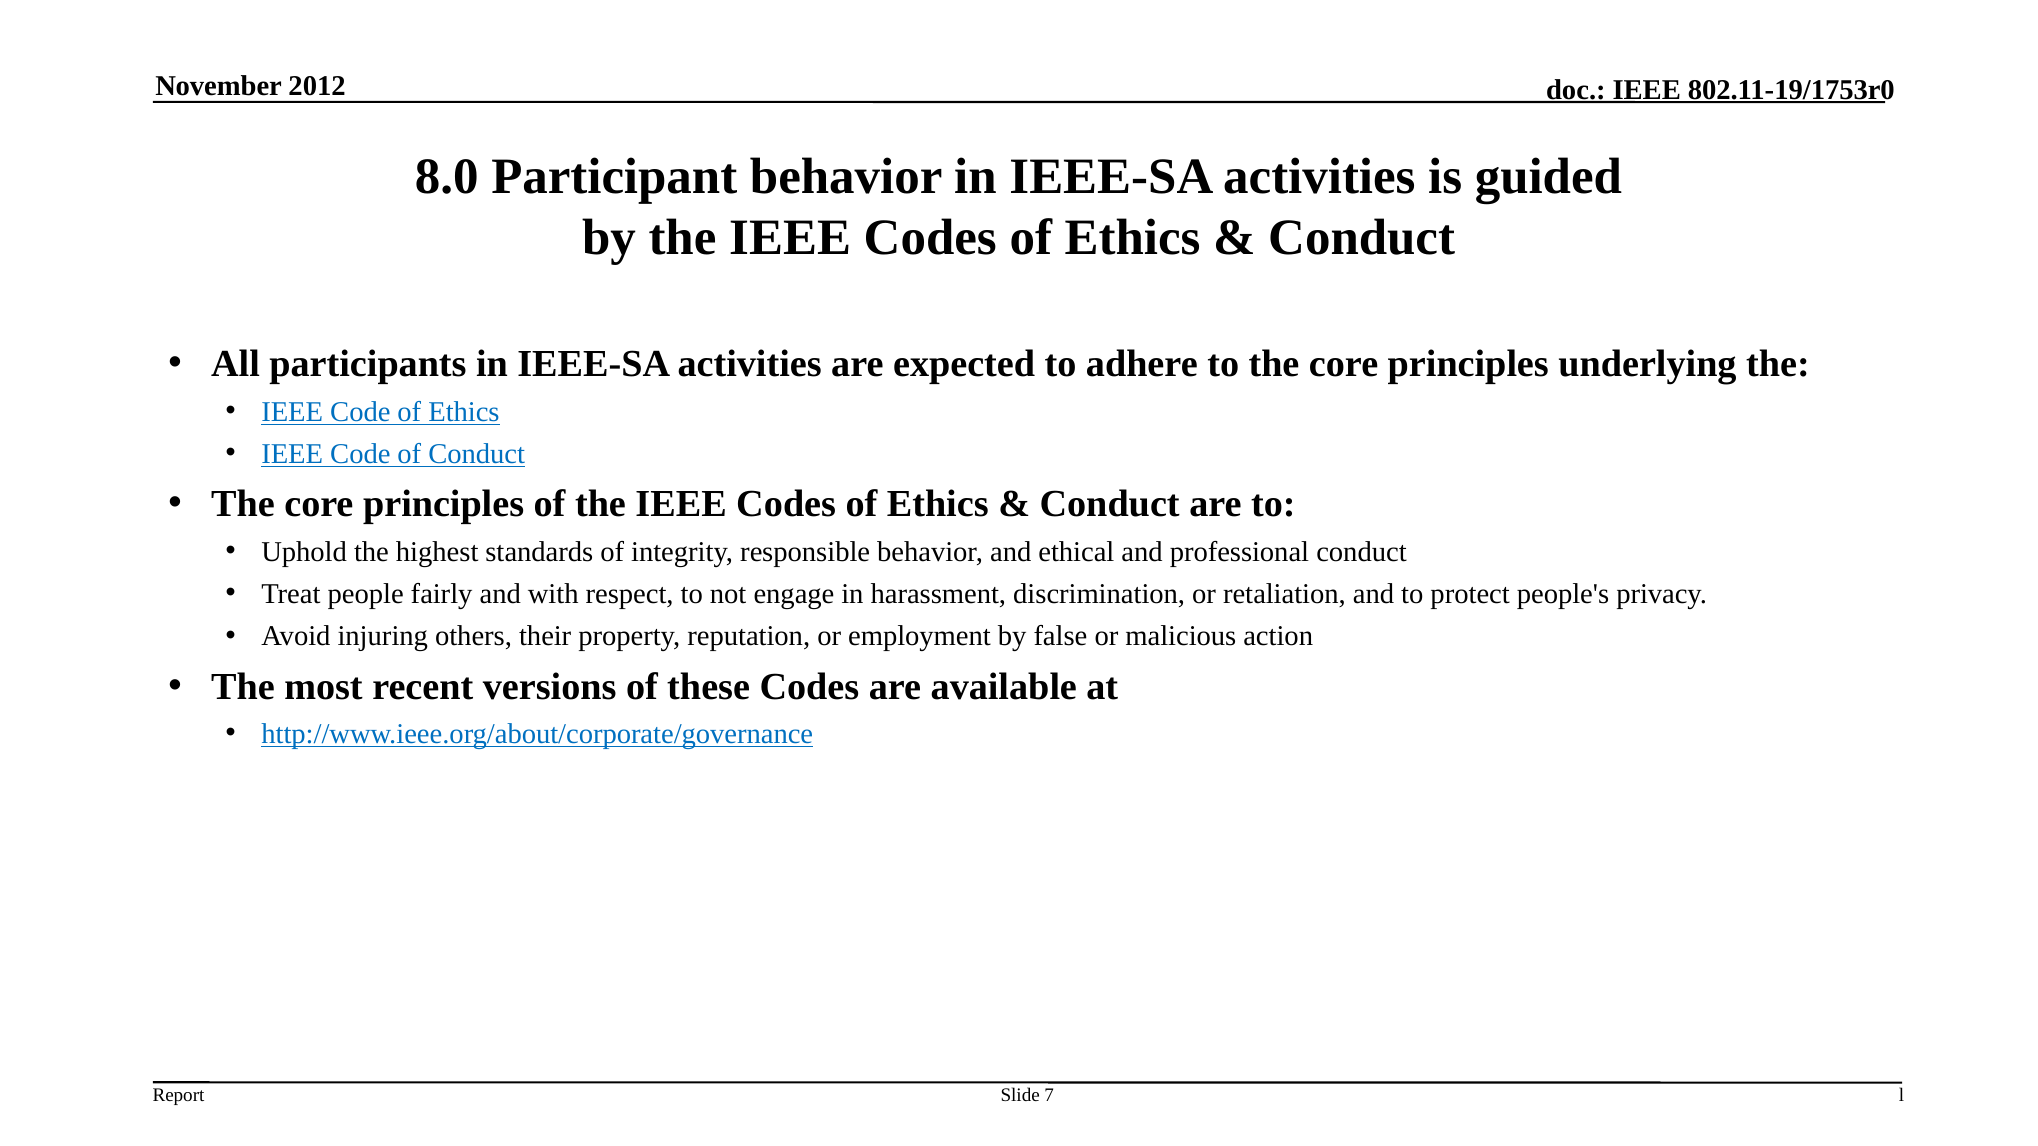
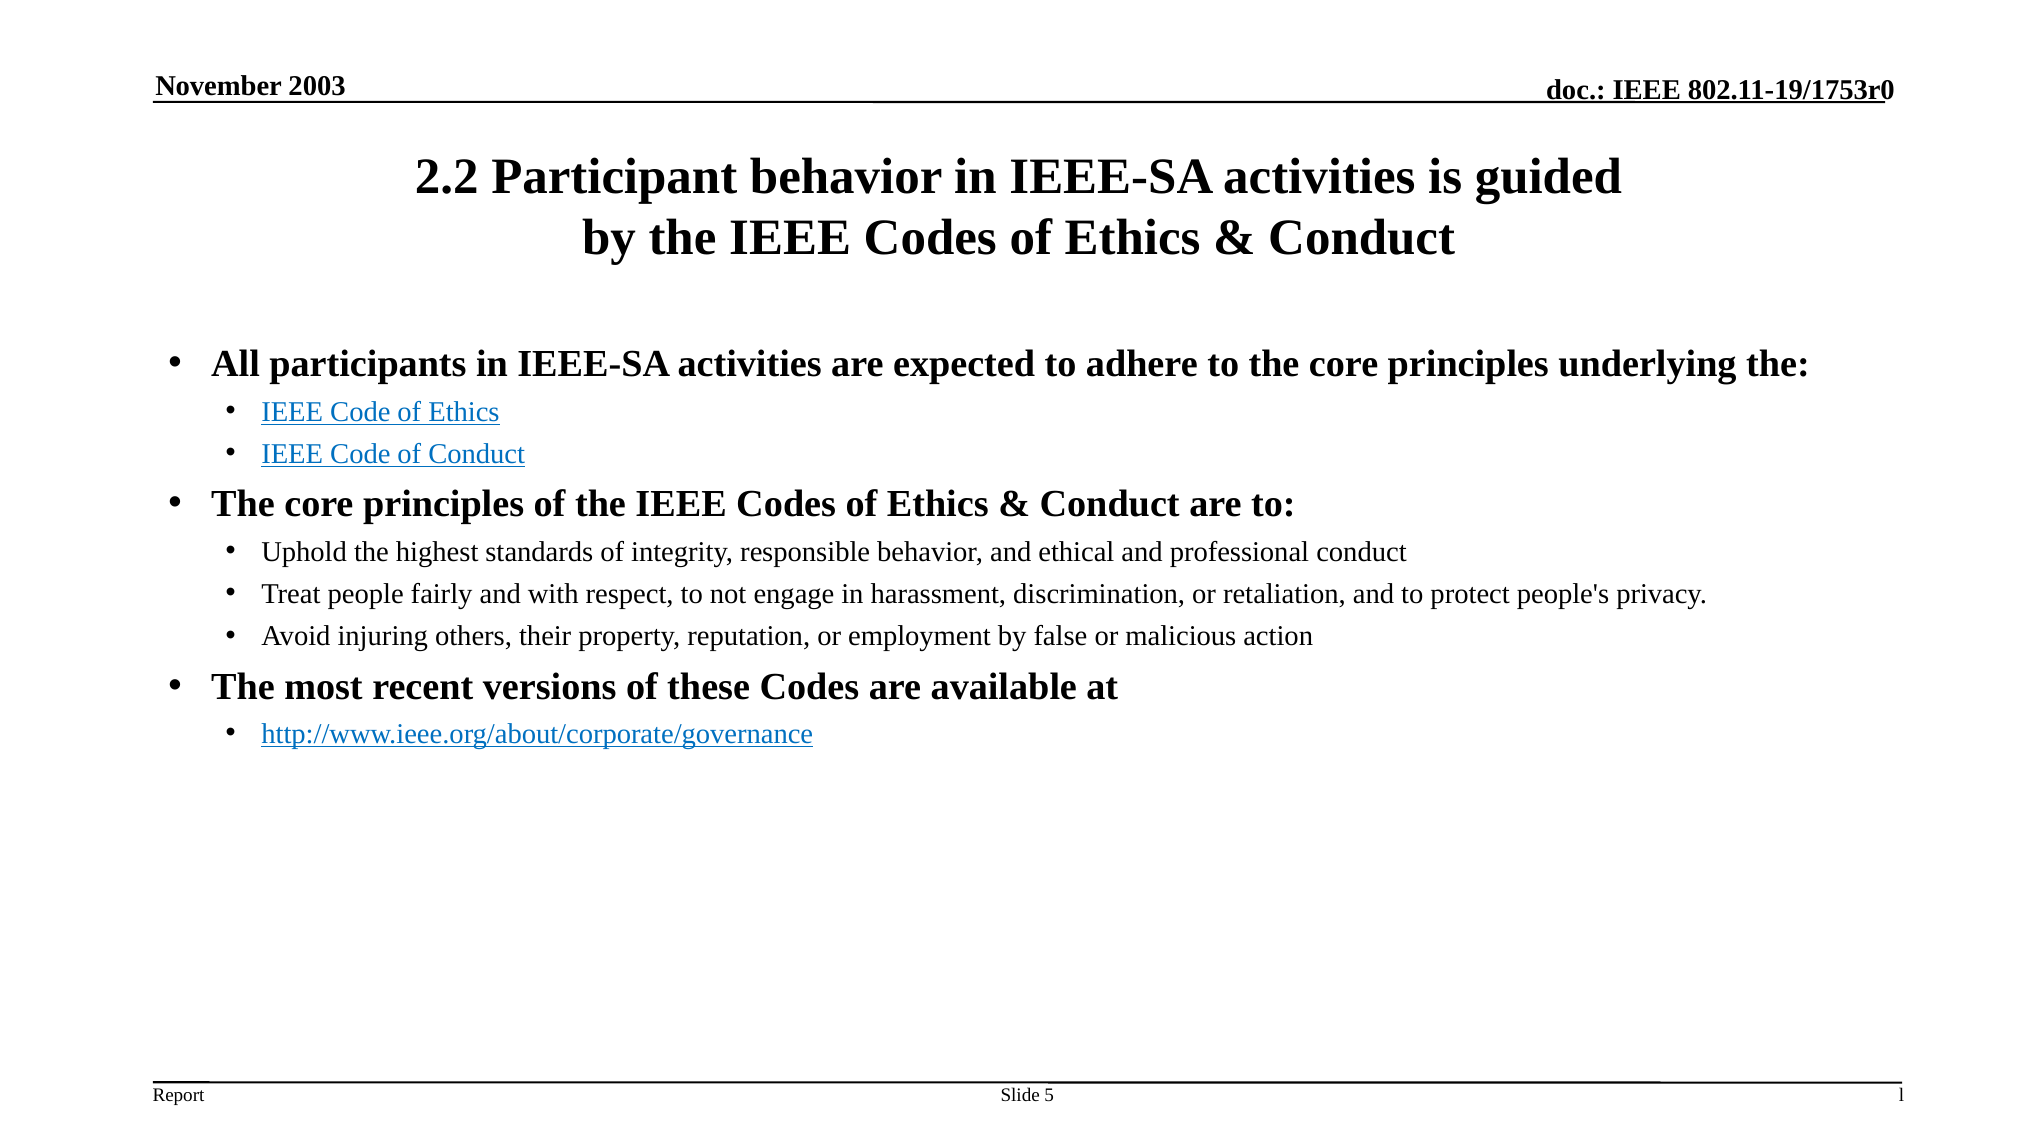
2012: 2012 -> 2003
8.0: 8.0 -> 2.2
7: 7 -> 5
